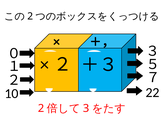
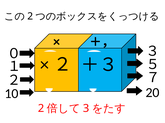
22: 22 -> 20
